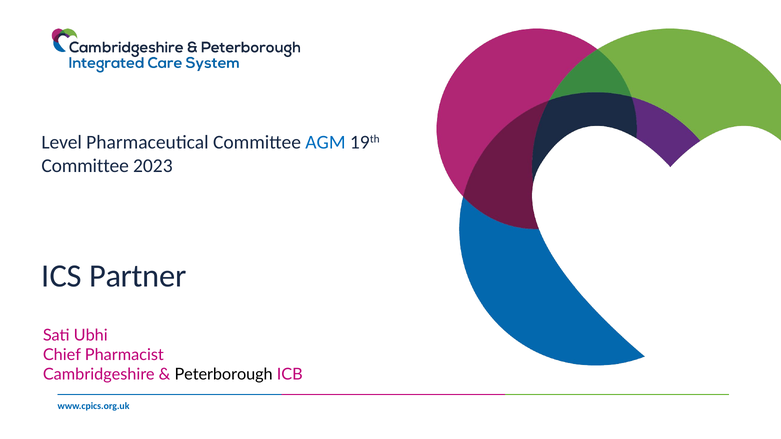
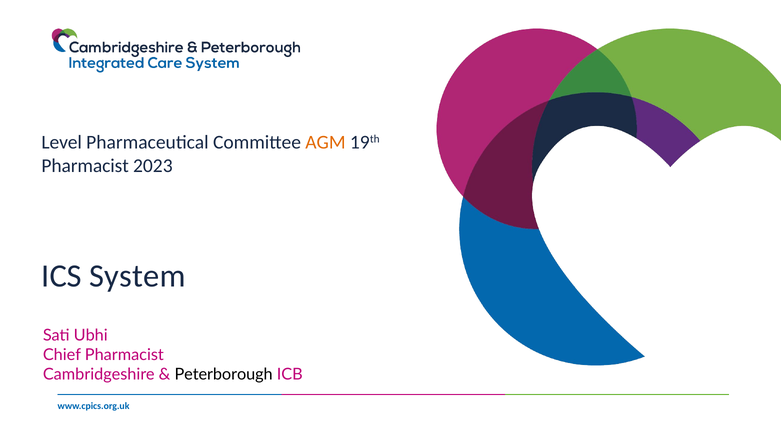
AGM colour: blue -> orange
Committee at (85, 166): Committee -> Pharmacist
Partner: Partner -> System
